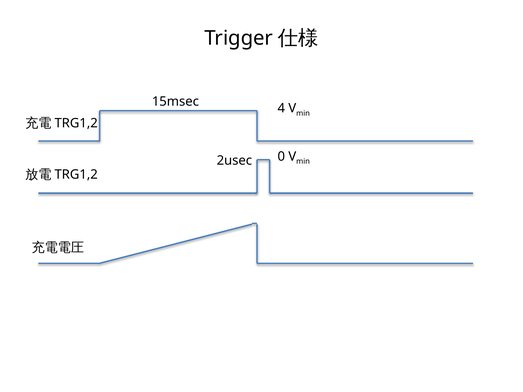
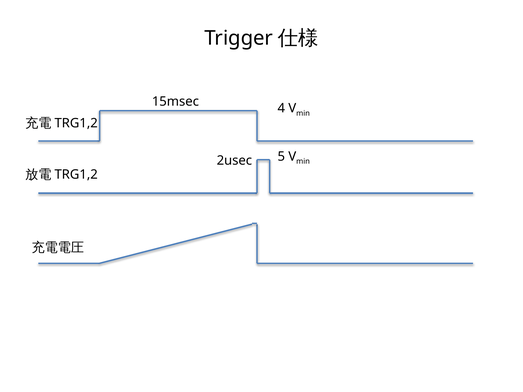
0: 0 -> 5
